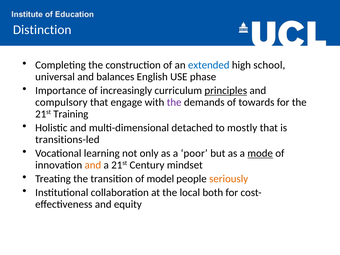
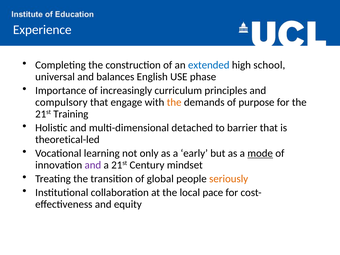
Distinction: Distinction -> Experience
principles underline: present -> none
the at (174, 102) colour: purple -> orange
towards: towards -> purpose
mostly: mostly -> barrier
transitions-led: transitions-led -> theoretical-led
poor: poor -> early
and at (93, 165) colour: orange -> purple
model: model -> global
both: both -> pace
